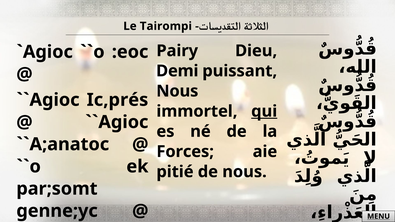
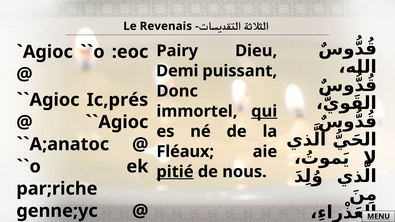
Tairompi: Tairompi -> Revenais
Nous at (177, 91): Nous -> Donc
Forces: Forces -> Fléaux
pitié underline: none -> present
par;somt: par;somt -> par;riche
